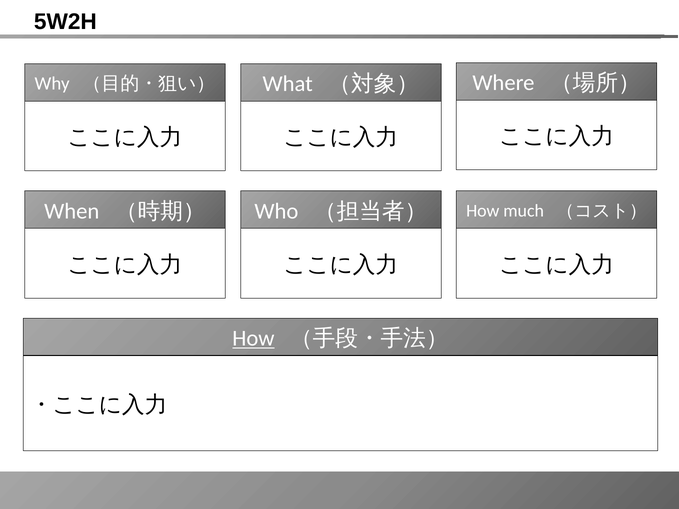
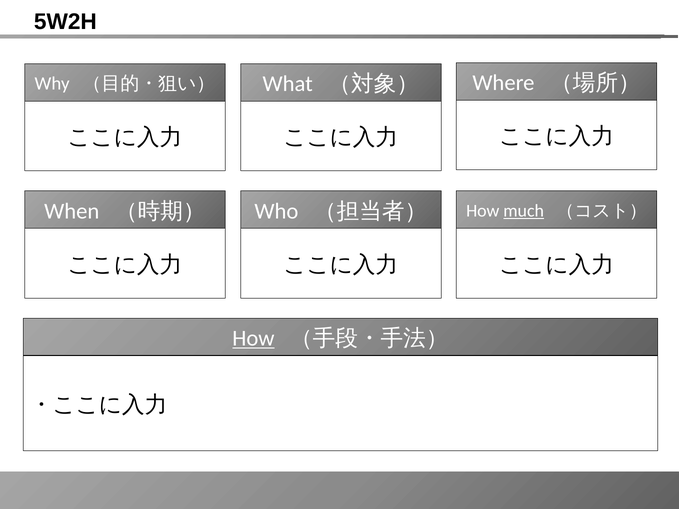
much underline: none -> present
